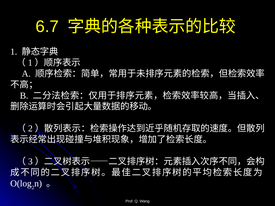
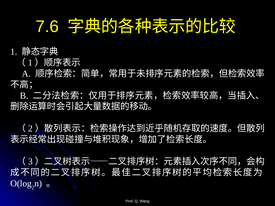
6.7: 6.7 -> 7.6
